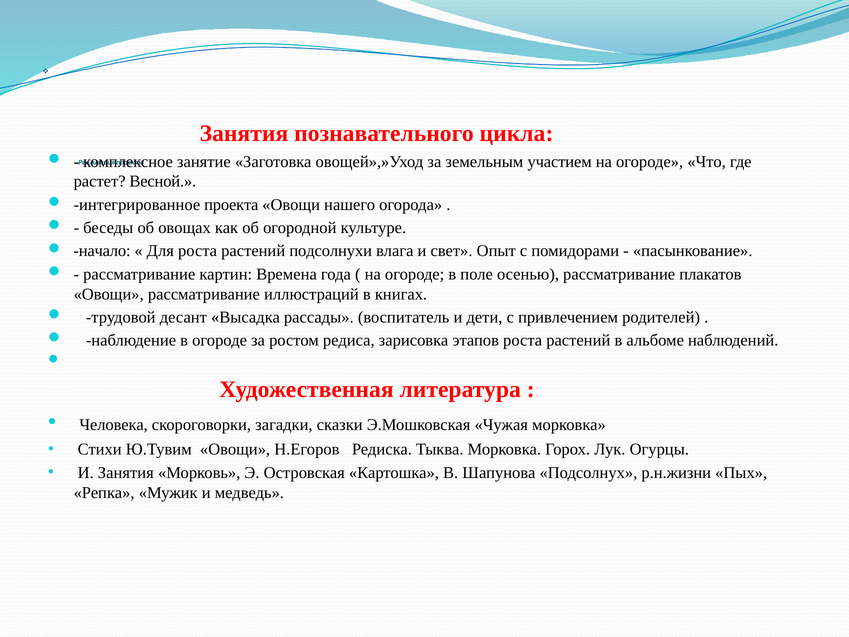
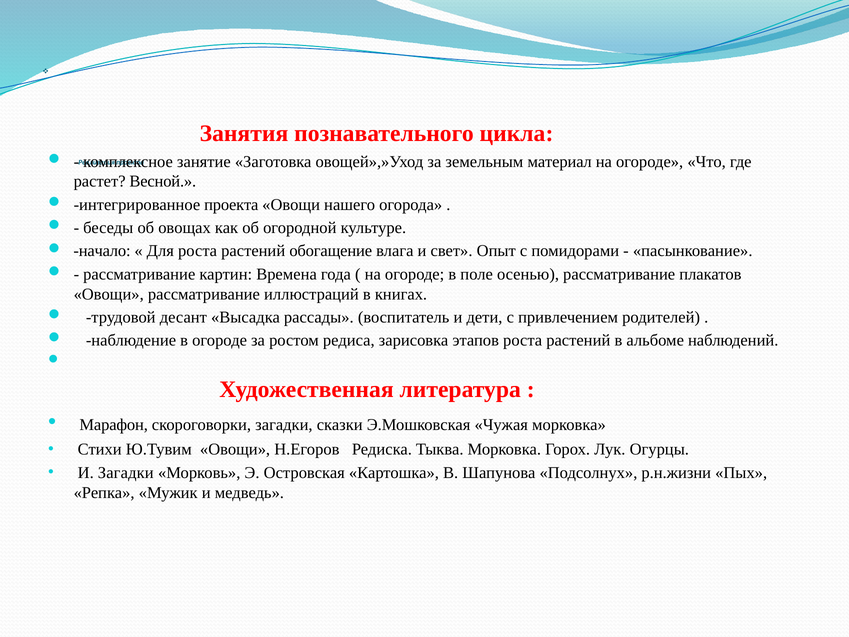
участием: участием -> материал
подсолнухи: подсолнухи -> обогащение
Человека: Человека -> Марафон
И Занятия: Занятия -> Загадки
